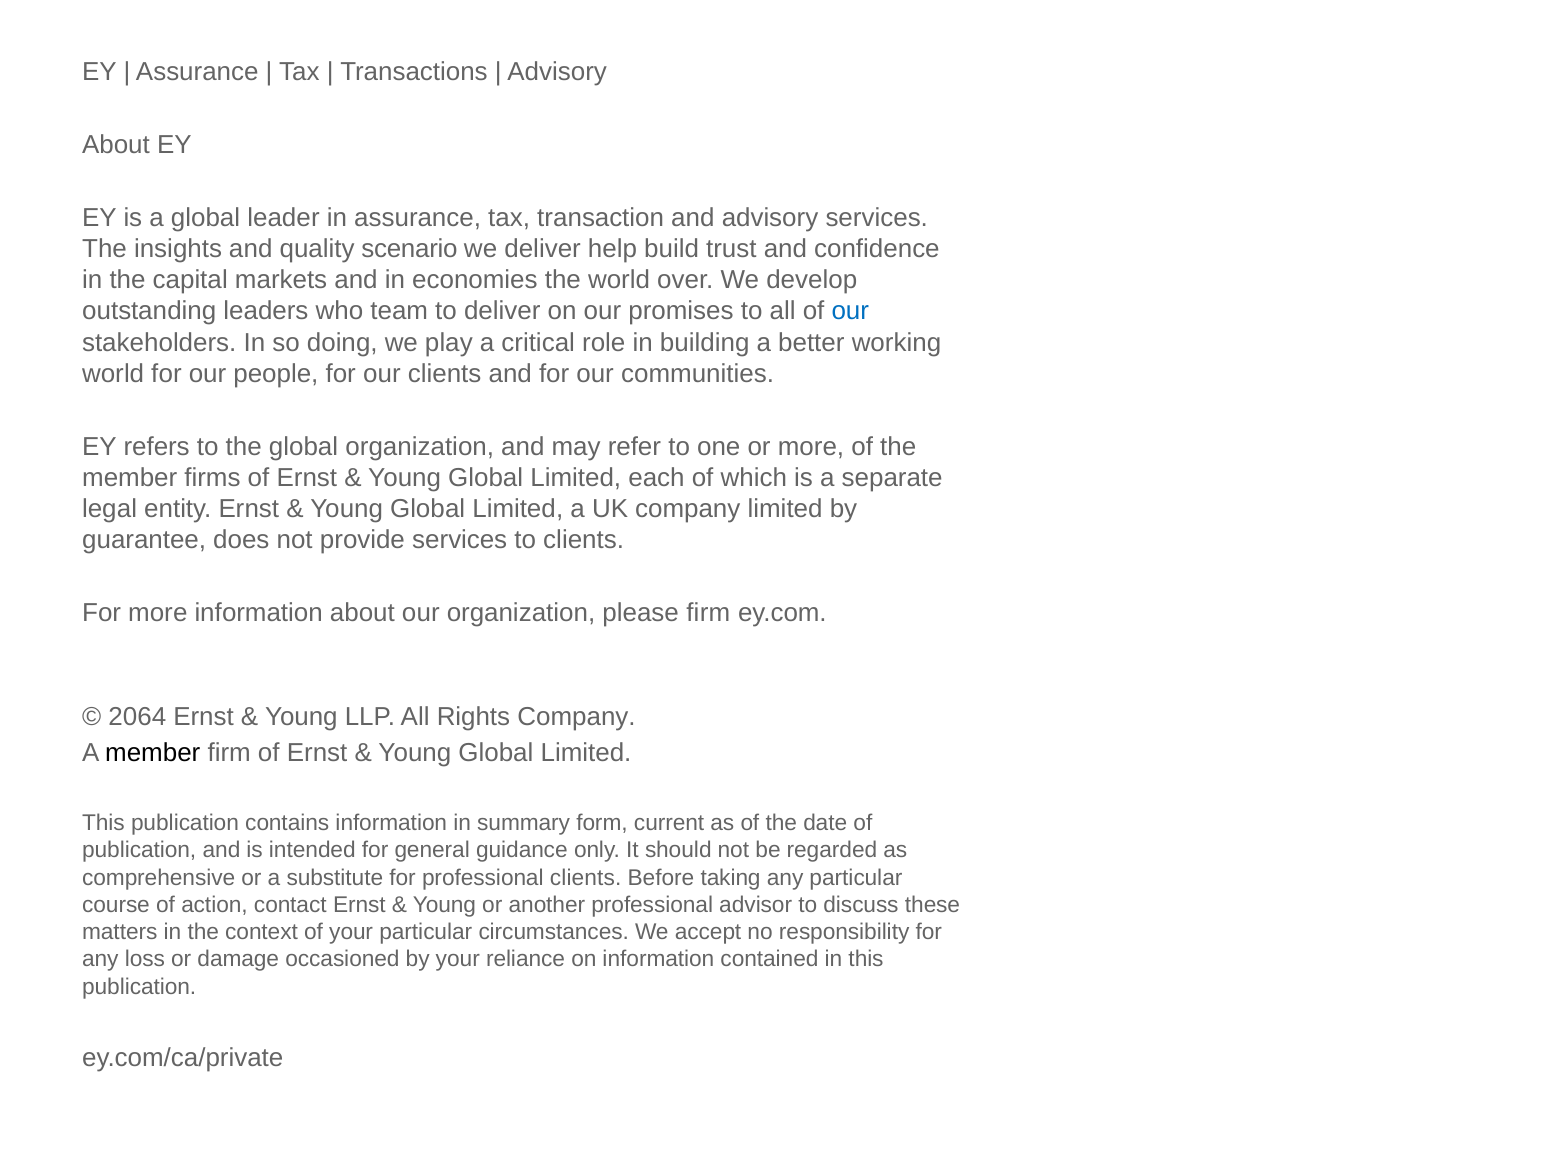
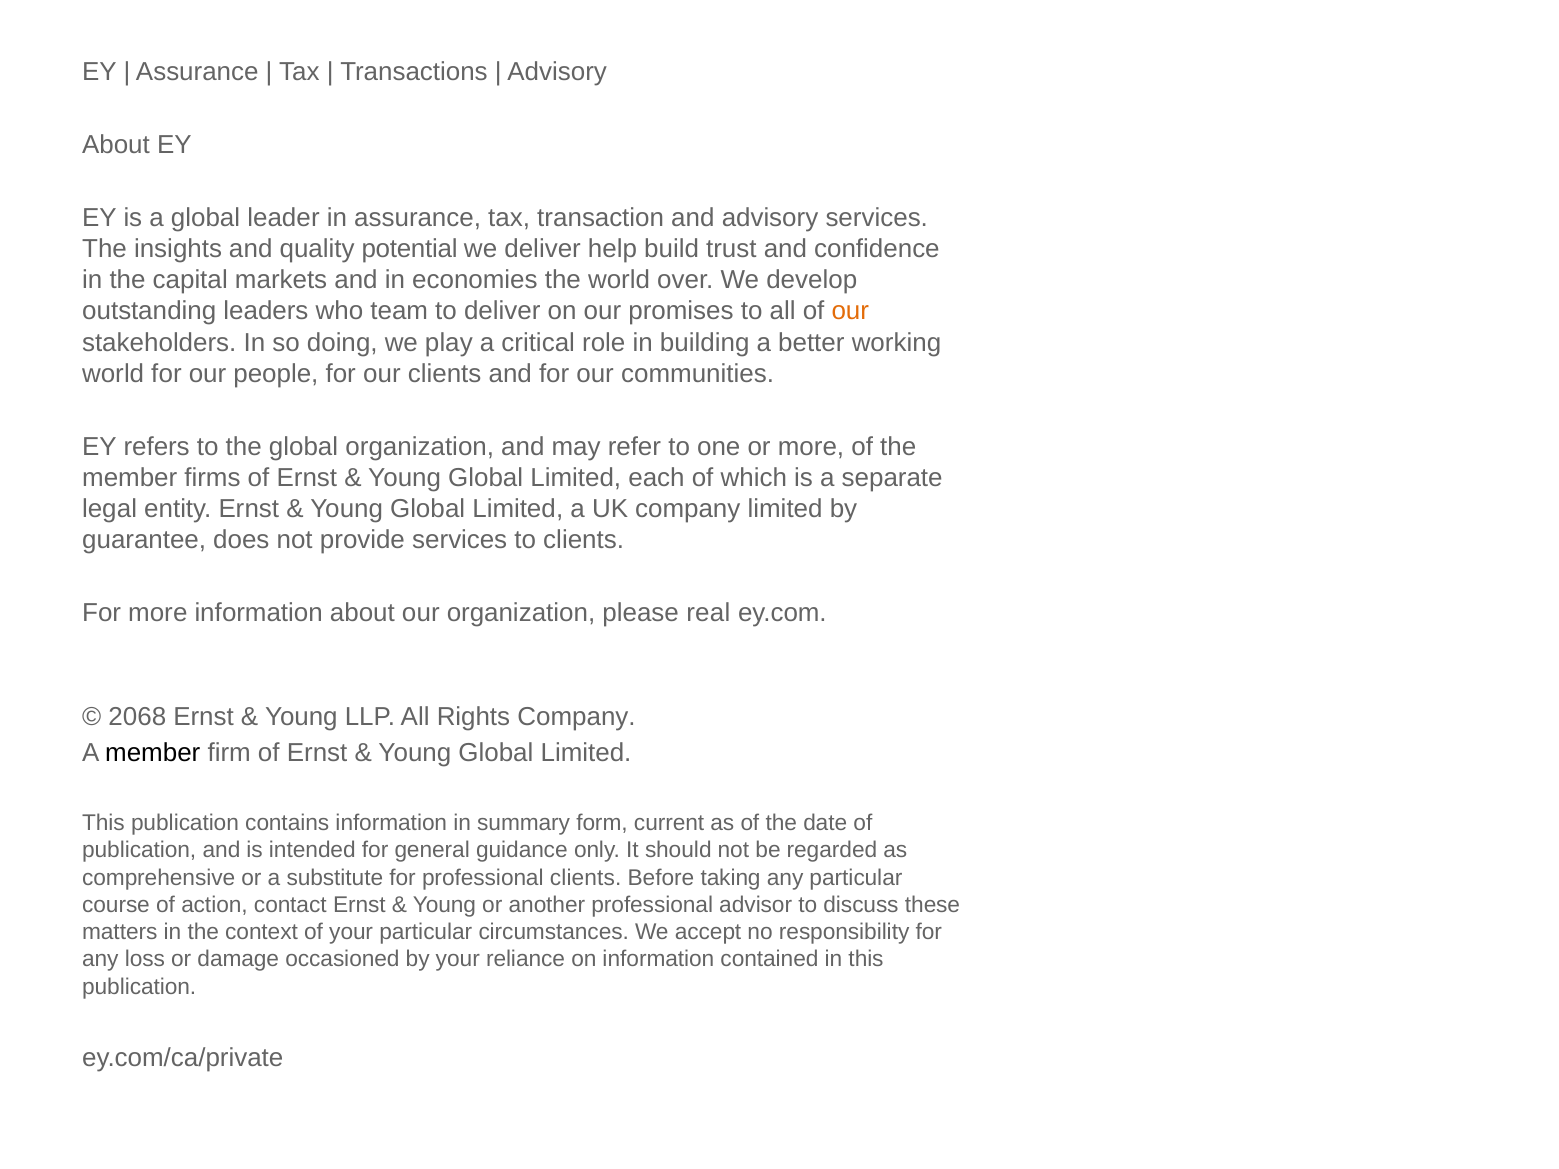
scenario: scenario -> potential
our at (850, 311) colour: blue -> orange
please firm: firm -> real
2064: 2064 -> 2068
